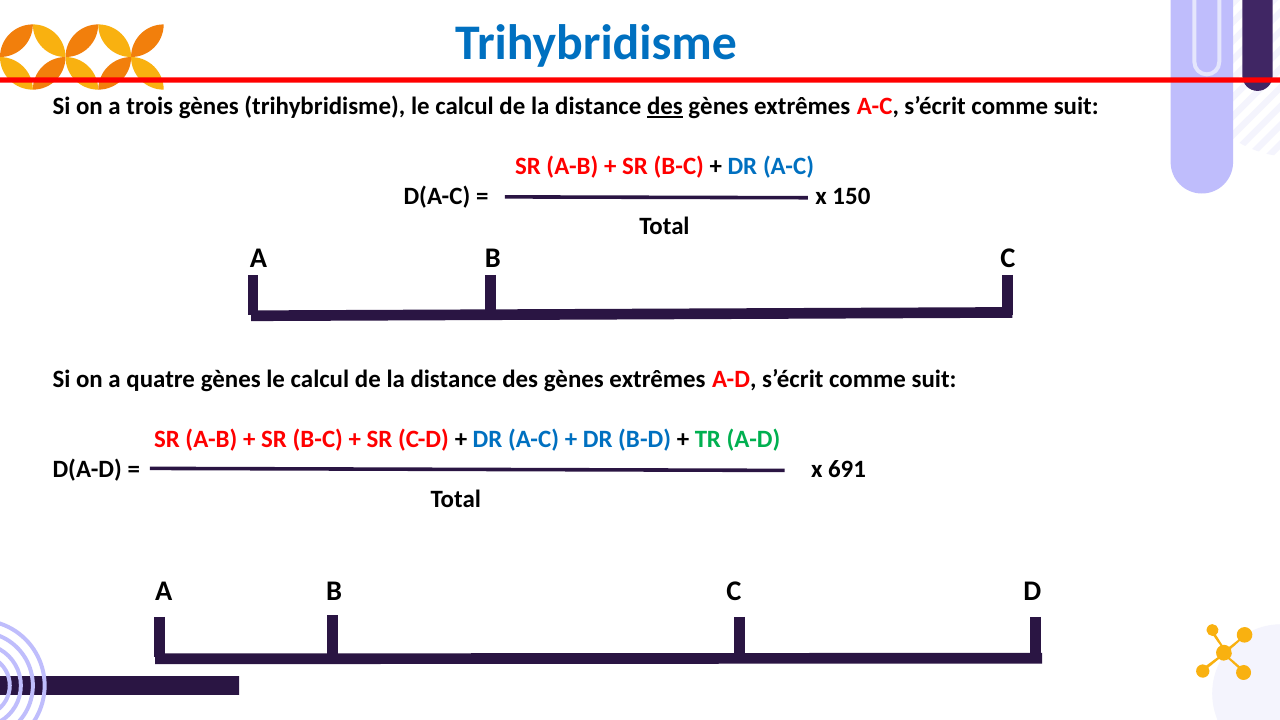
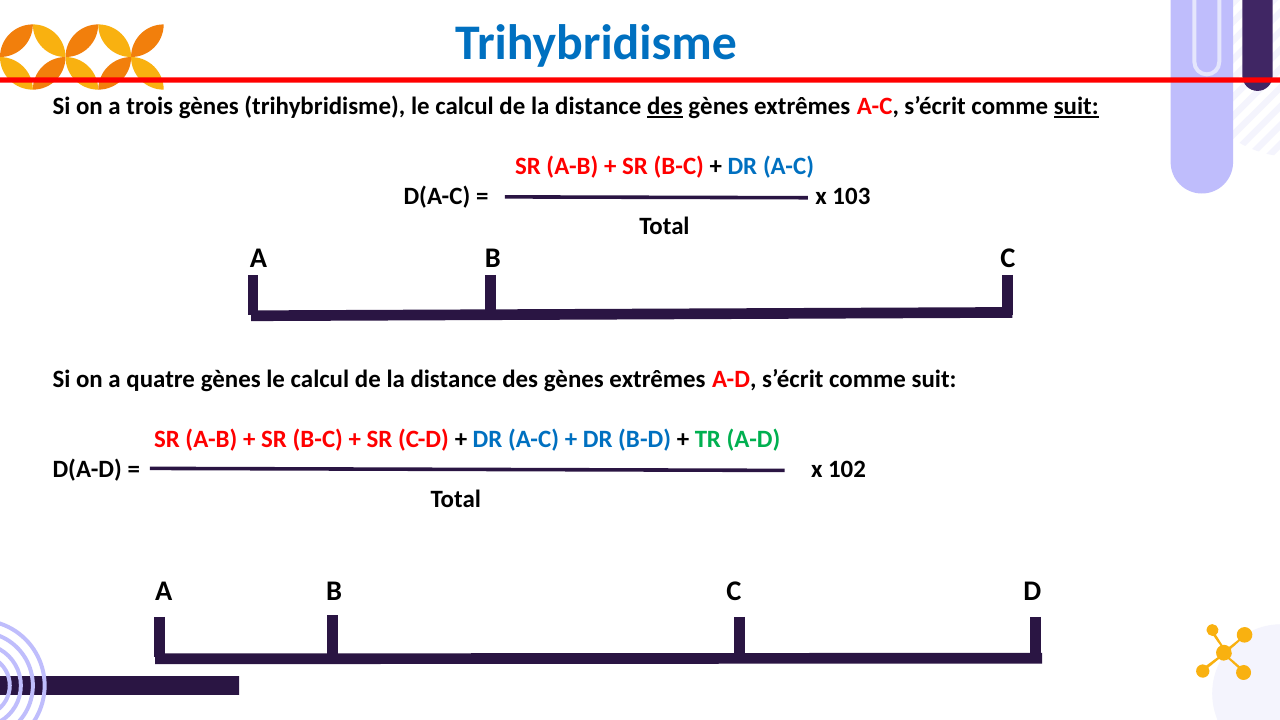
suit at (1076, 106) underline: none -> present
150: 150 -> 103
691: 691 -> 102
